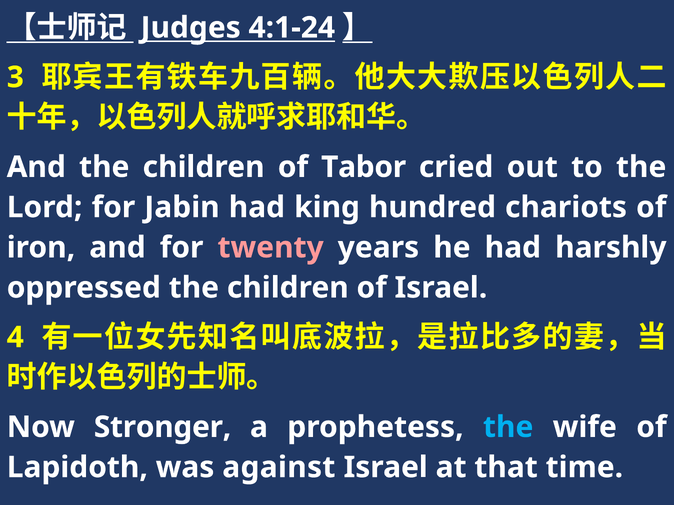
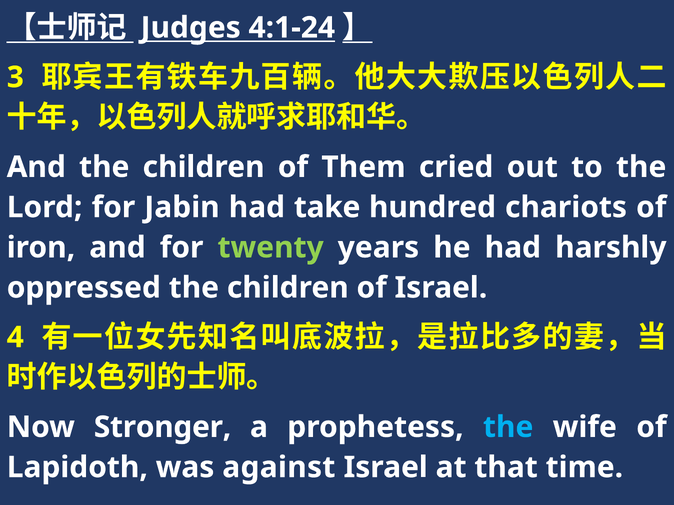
Tabor: Tabor -> Them
king: king -> take
twenty colour: pink -> light green
